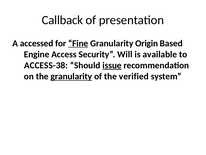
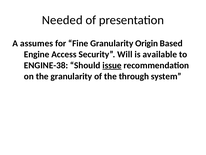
Callback: Callback -> Needed
accessed: accessed -> assumes
Fine underline: present -> none
ACCESS-38: ACCESS-38 -> ENGINE-38
granularity at (71, 76) underline: present -> none
verified: verified -> through
